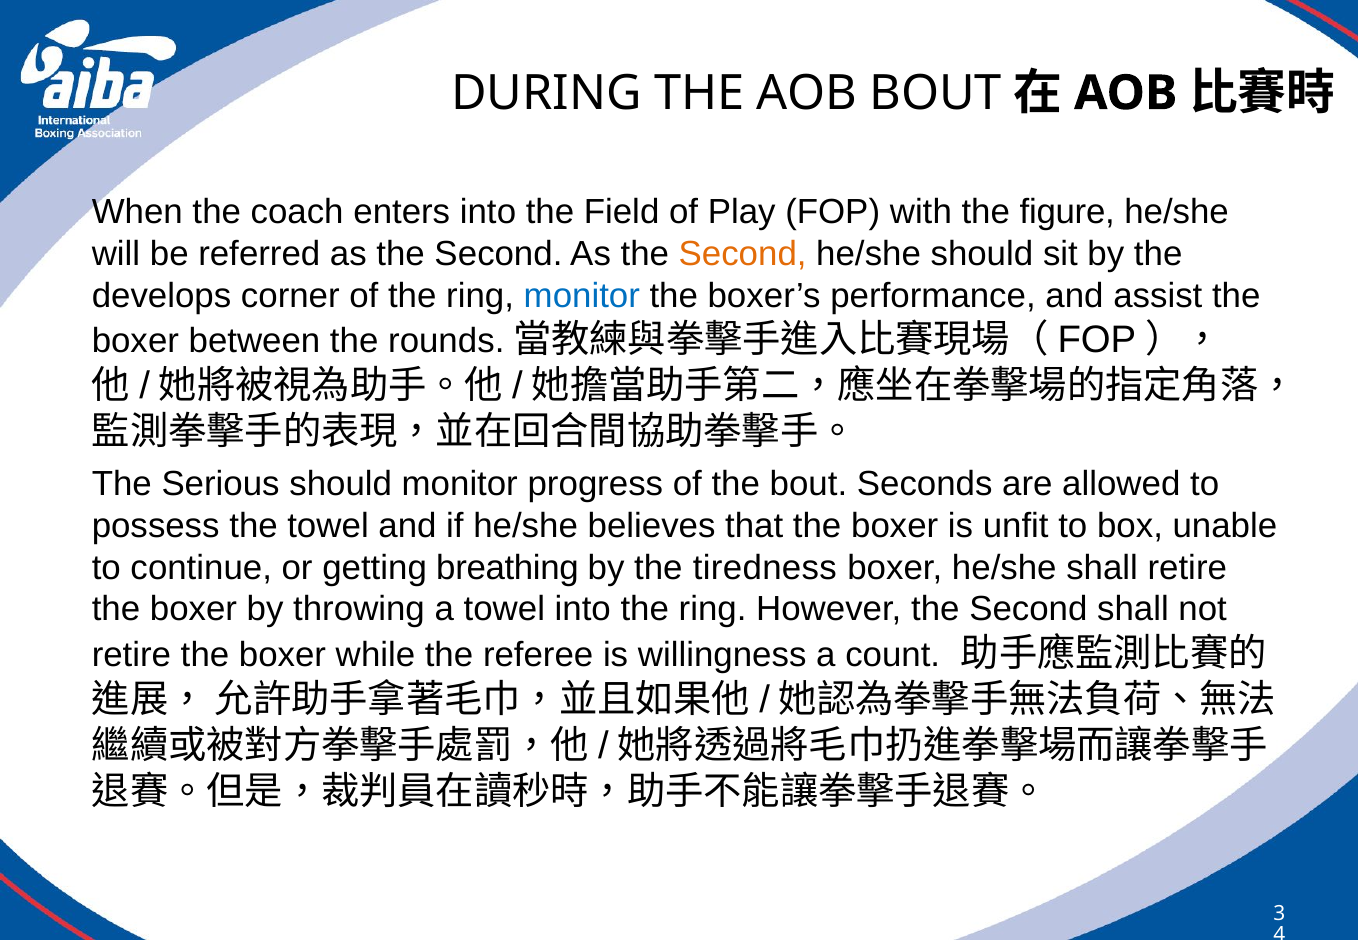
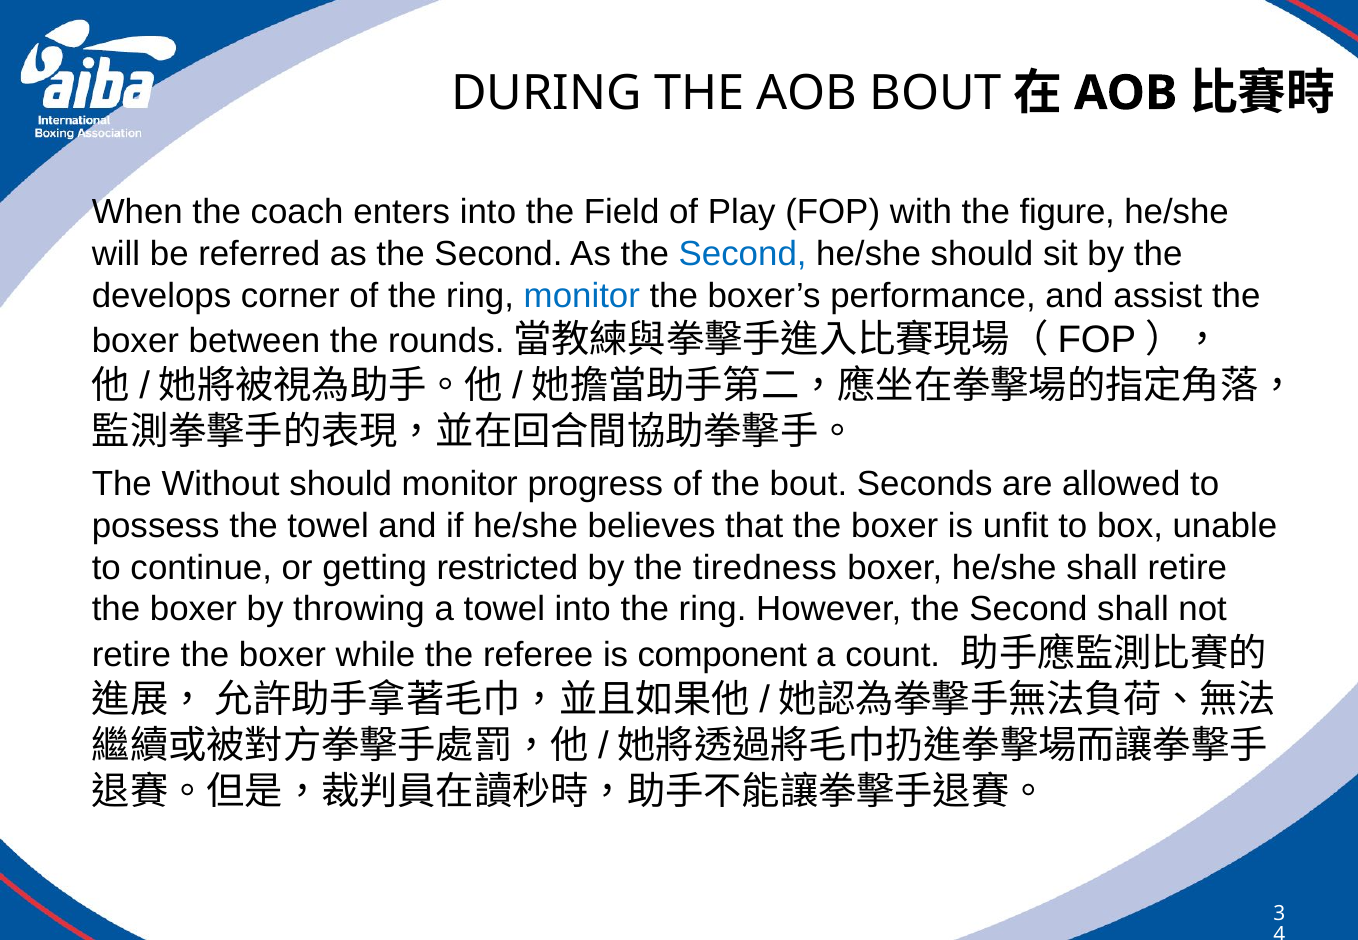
Second at (743, 254) colour: orange -> blue
Serious: Serious -> Without
breathing: breathing -> restricted
willingness: willingness -> component
